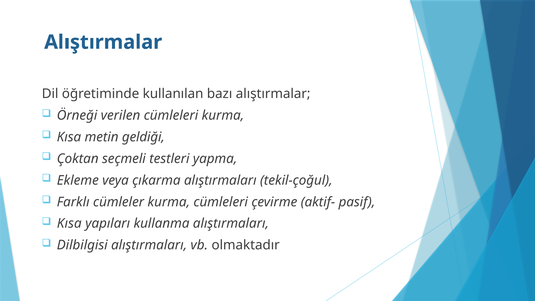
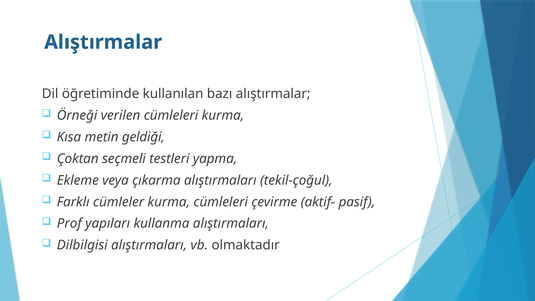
Kısa at (69, 224): Kısa -> Prof
